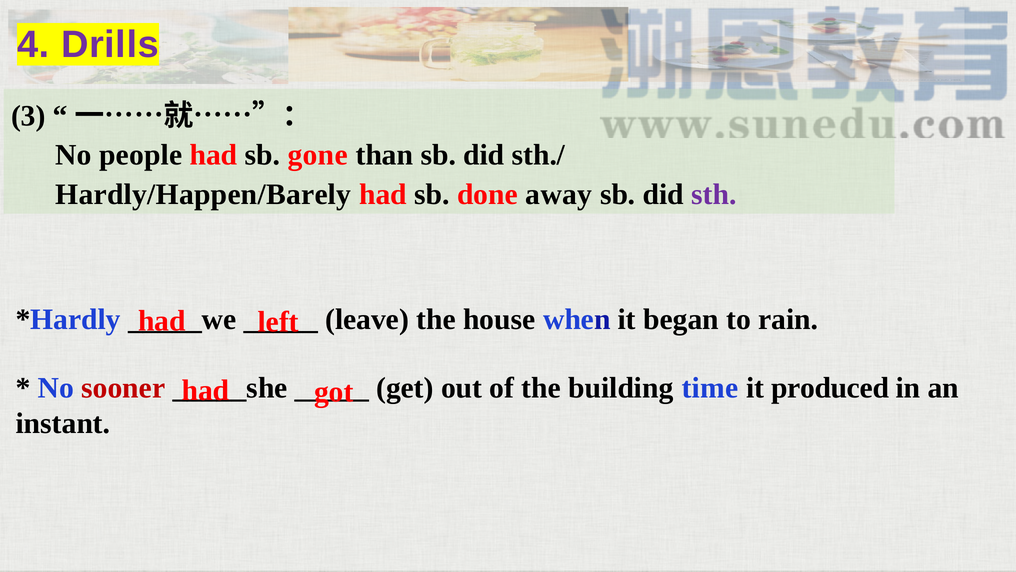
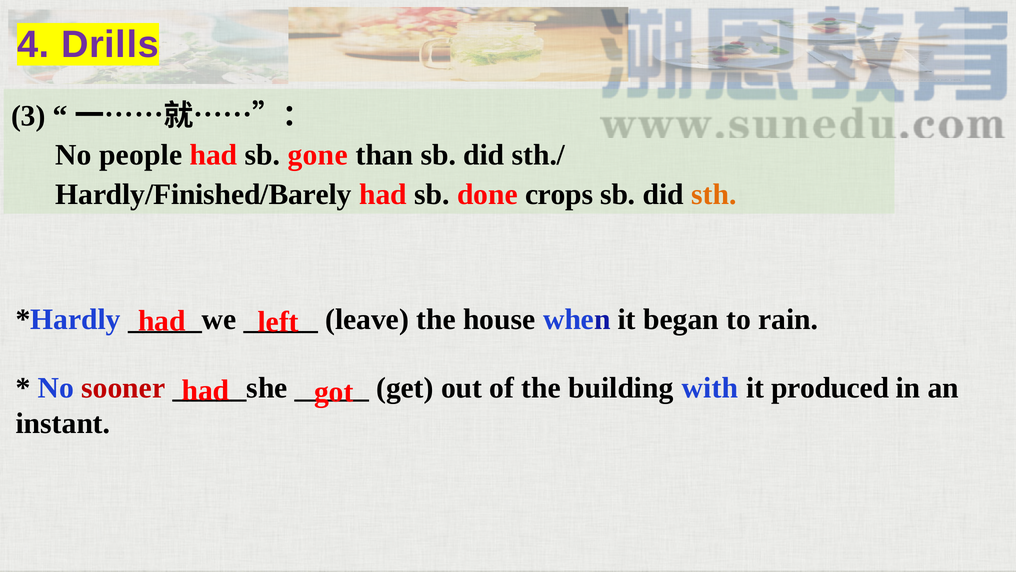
Hardly/Happen/Barely: Hardly/Happen/Barely -> Hardly/Finished/Barely
away: away -> crops
sth colour: purple -> orange
time: time -> with
